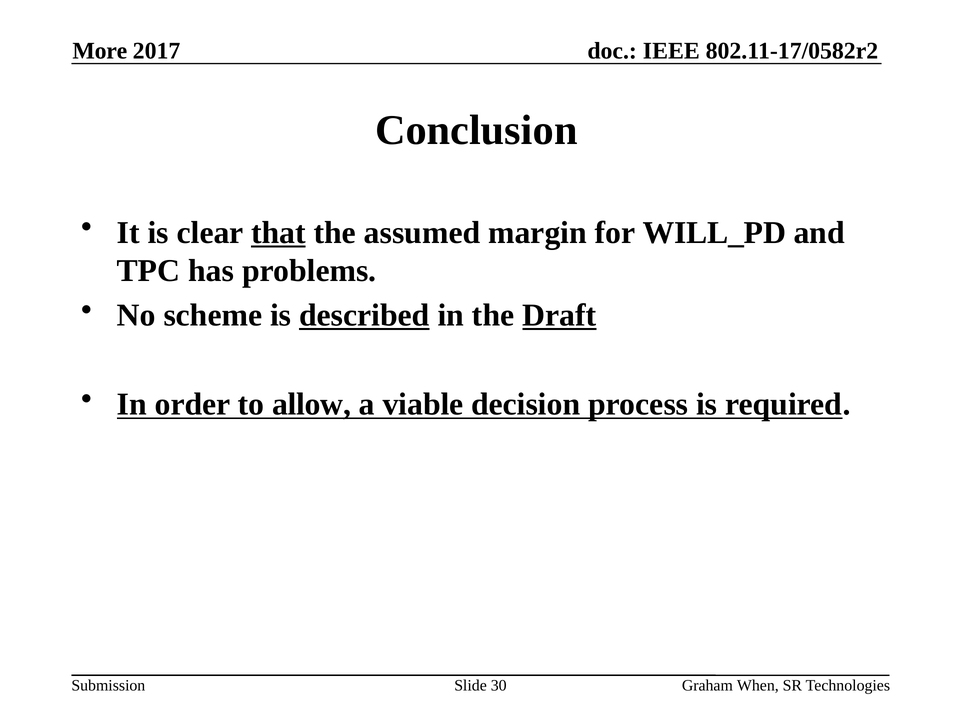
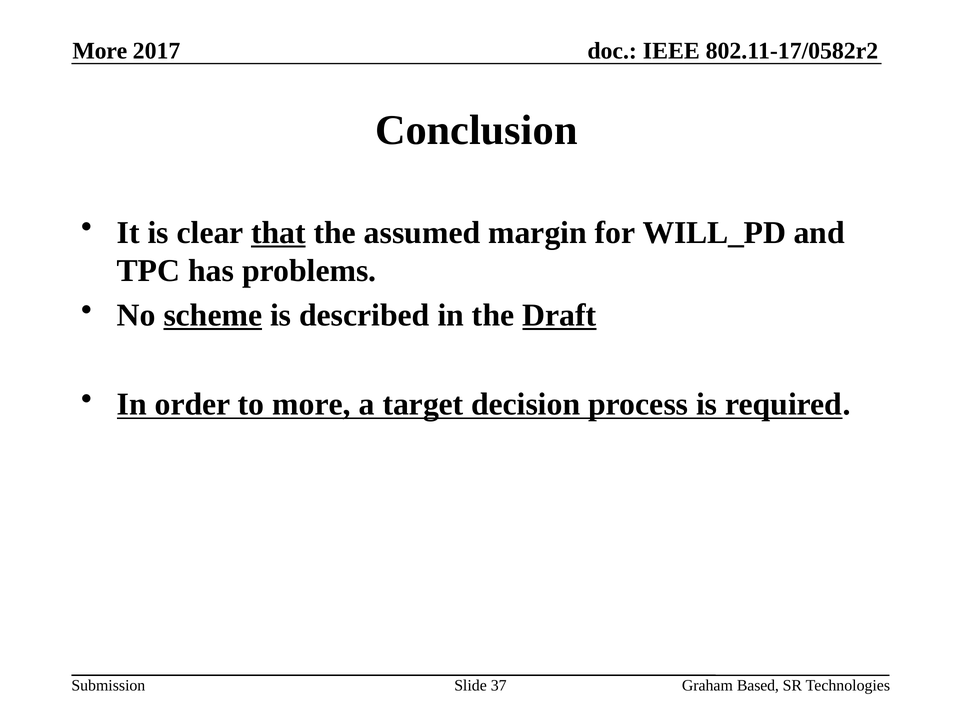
scheme underline: none -> present
described underline: present -> none
to allow: allow -> more
viable: viable -> target
30: 30 -> 37
When: When -> Based
